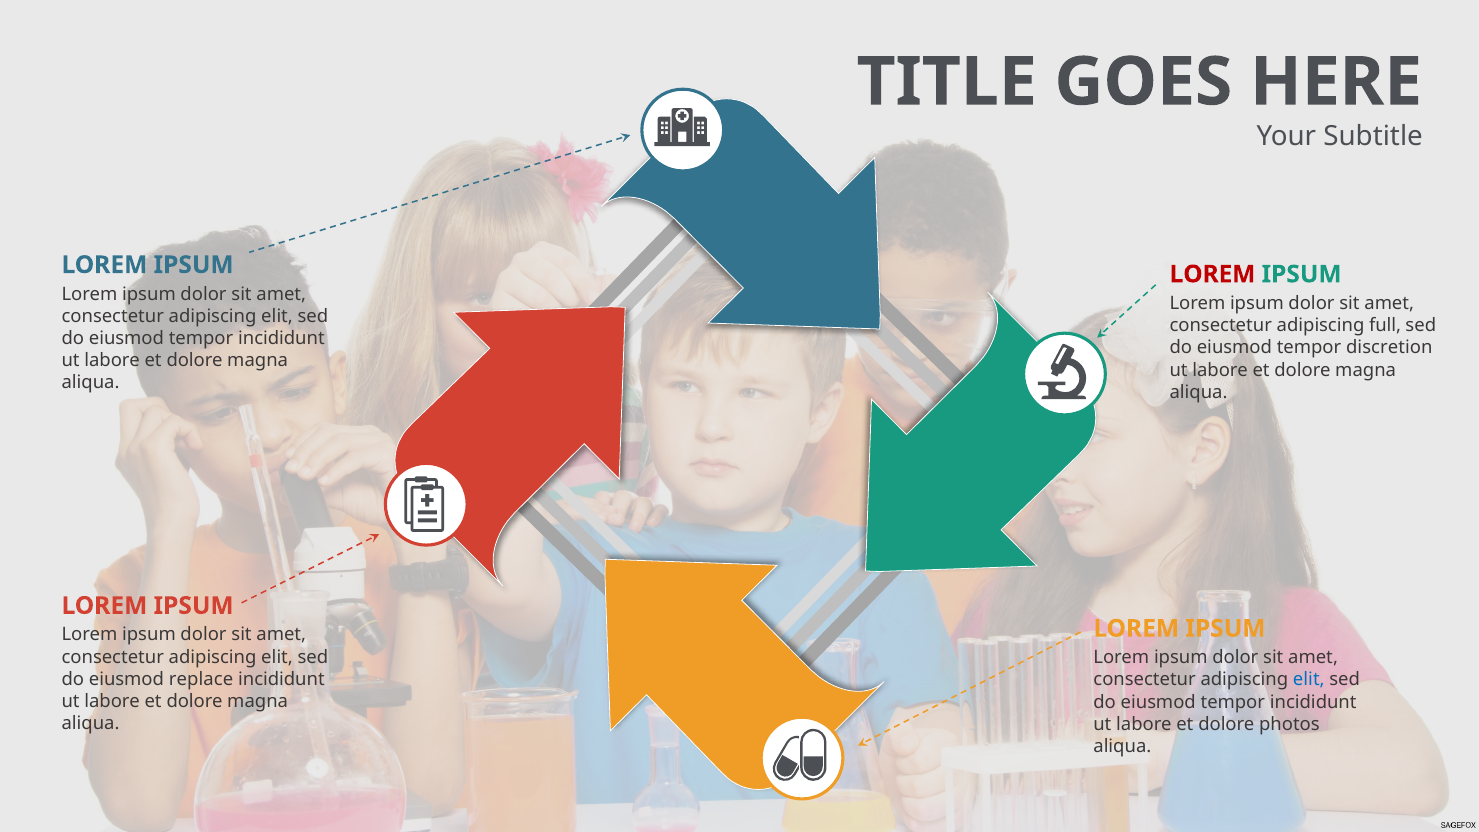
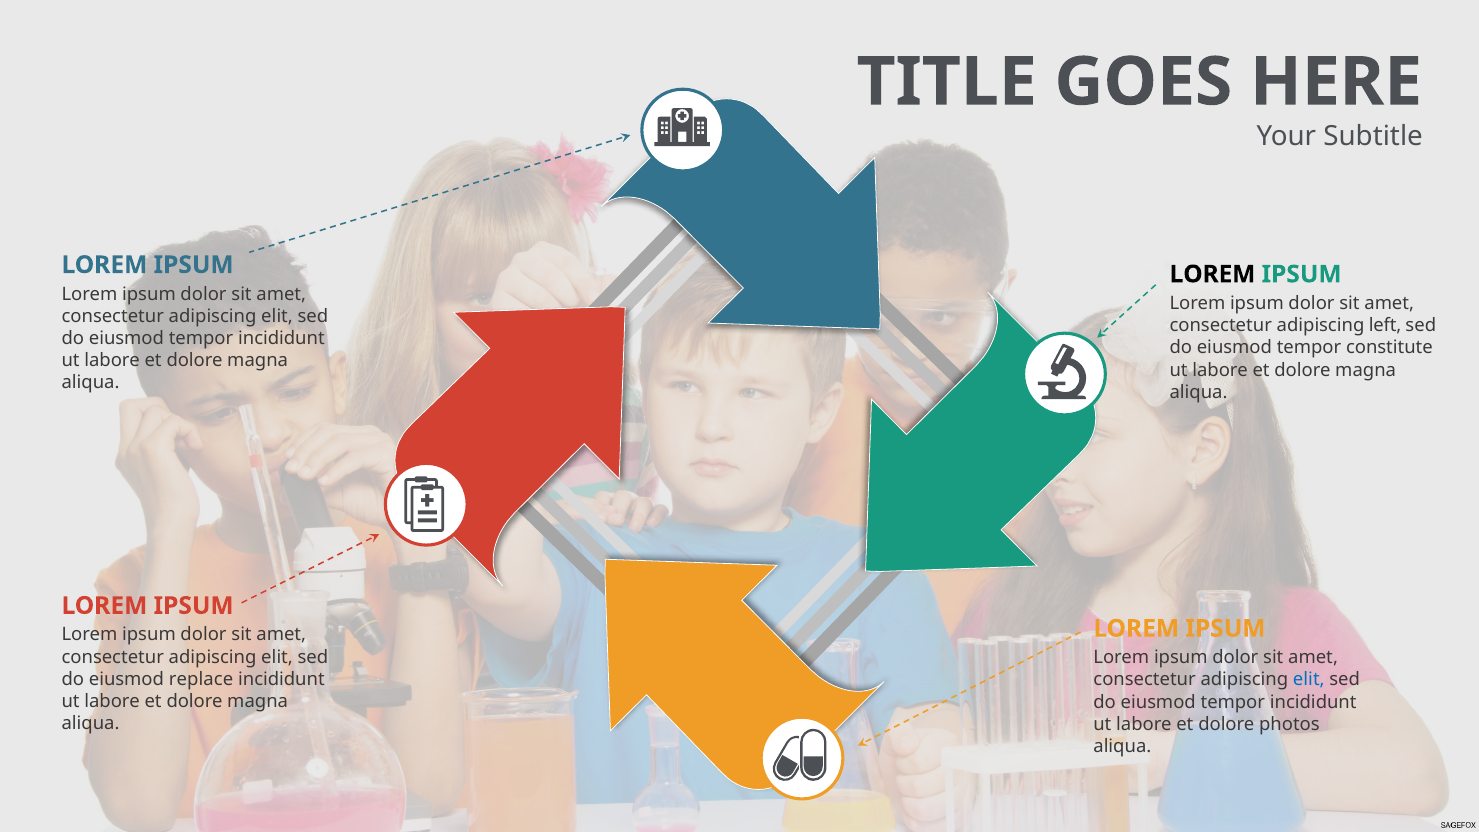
LOREM at (1212, 274) colour: red -> black
full: full -> left
discretion: discretion -> constitute
